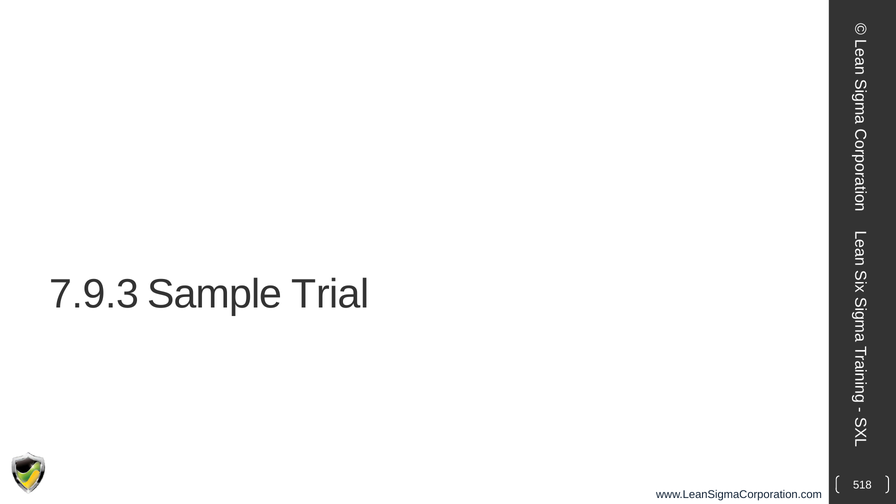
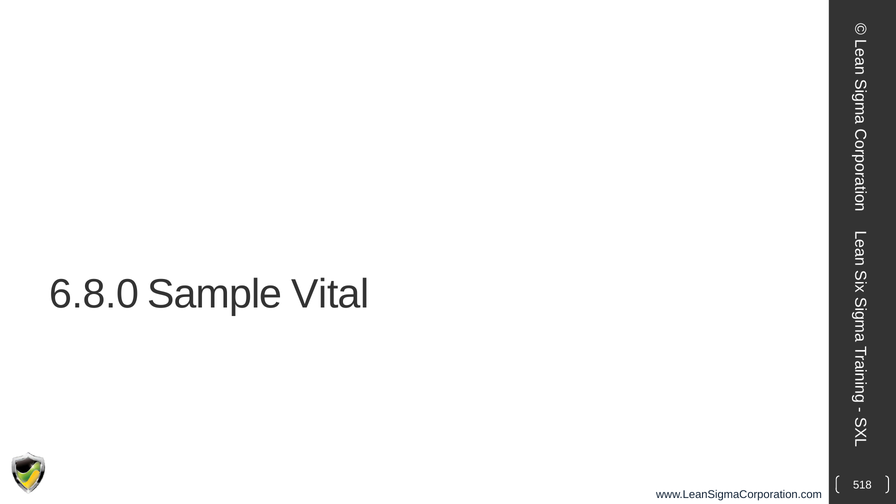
7.9.3: 7.9.3 -> 6.8.0
Trial: Trial -> Vital
